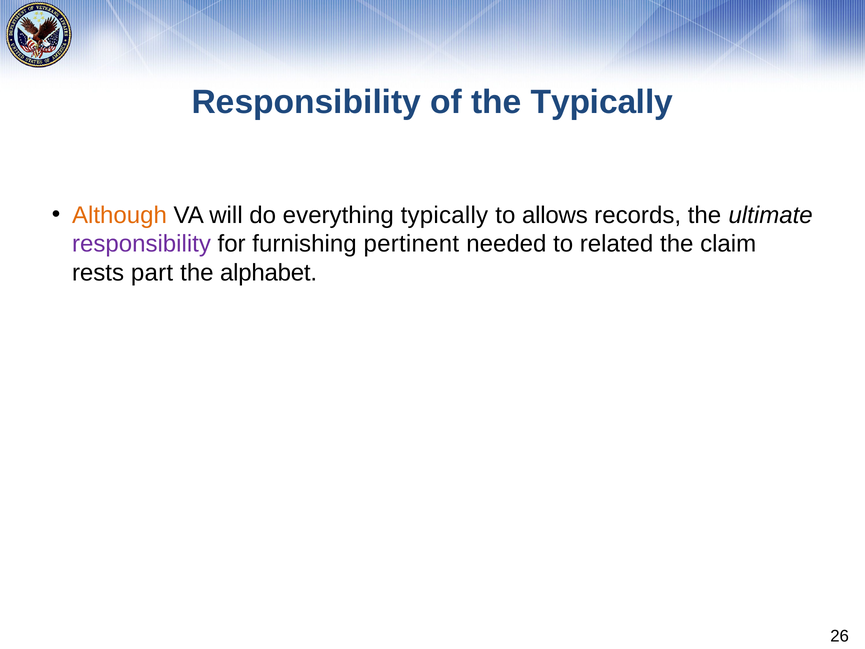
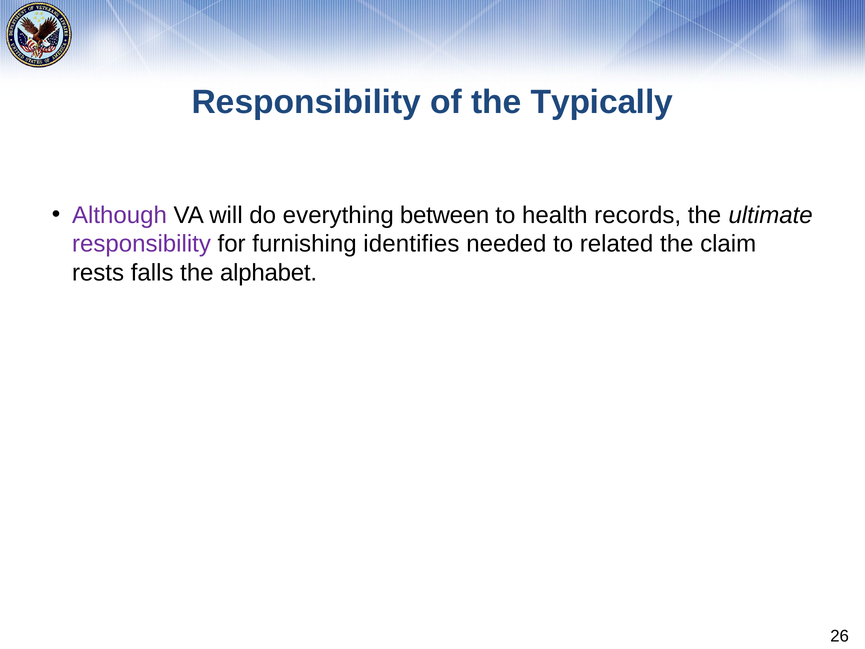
Although colour: orange -> purple
everything typically: typically -> between
allows: allows -> health
pertinent: pertinent -> identifies
part: part -> falls
